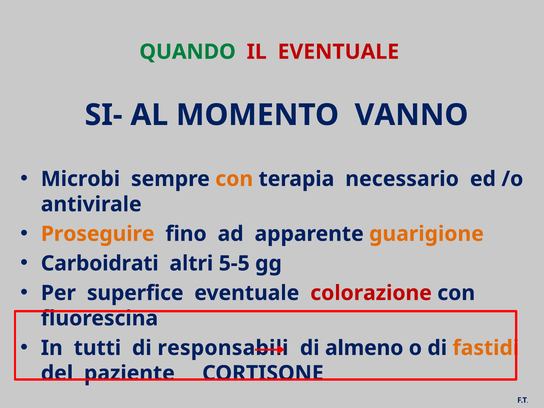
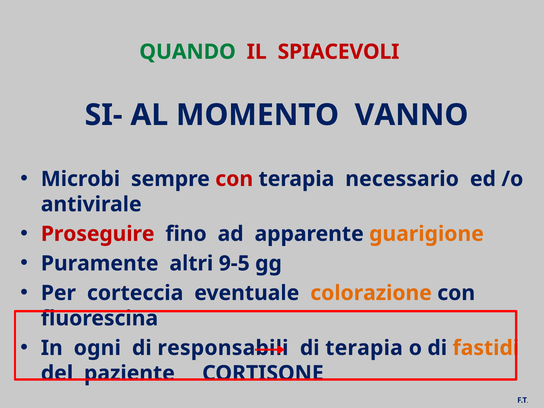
IL EVENTUALE: EVENTUALE -> SPIACEVOLI
con at (234, 179) colour: orange -> red
Proseguire colour: orange -> red
Carboidrati: Carboidrati -> Puramente
5-5: 5-5 -> 9-5
superfice: superfice -> corteccia
colorazione colour: red -> orange
tutti: tutti -> ogni
di almeno: almeno -> terapia
